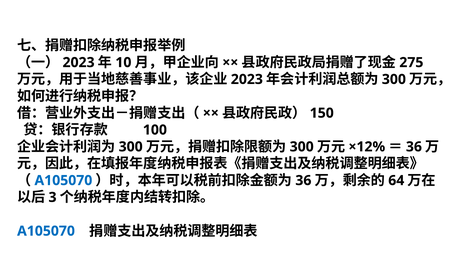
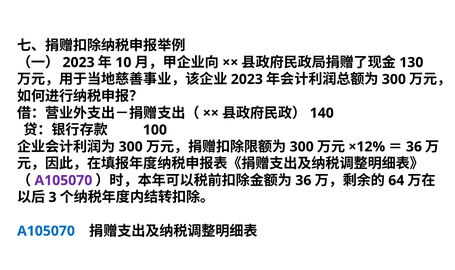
275: 275 -> 130
150: 150 -> 140
A105070 at (63, 181) colour: blue -> purple
